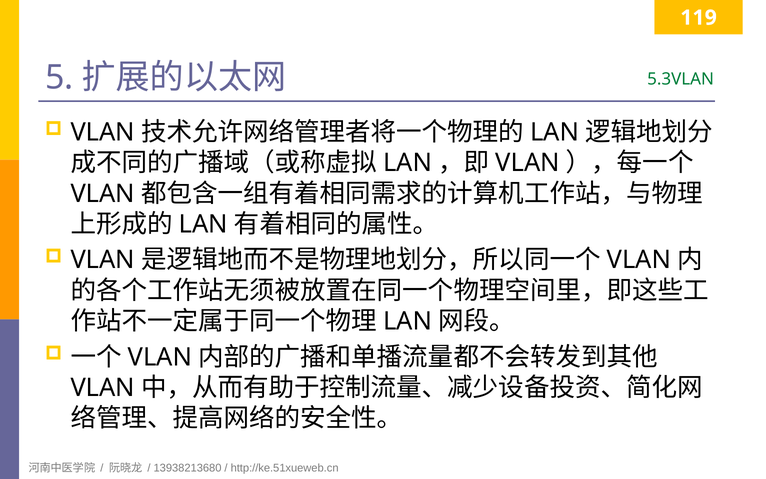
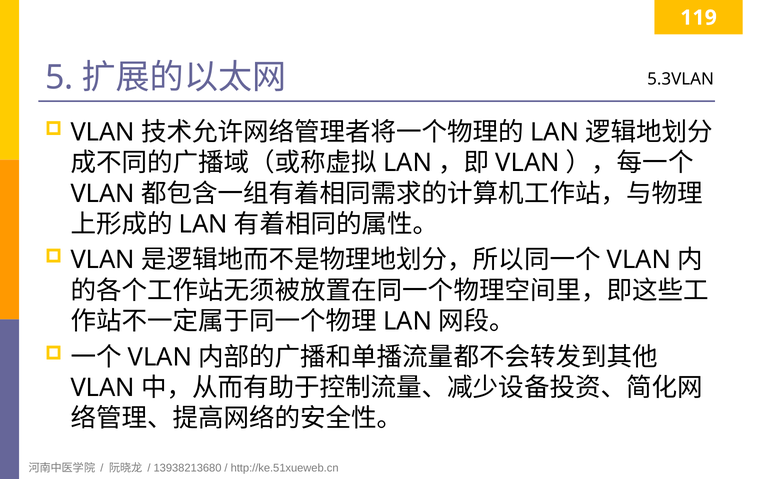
5.3VLAN colour: green -> black
